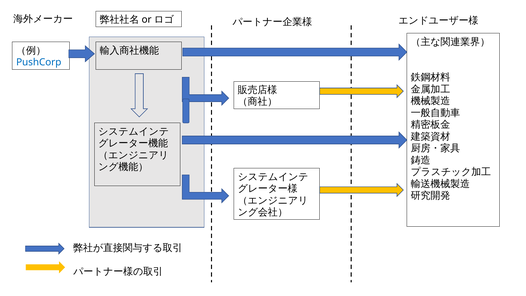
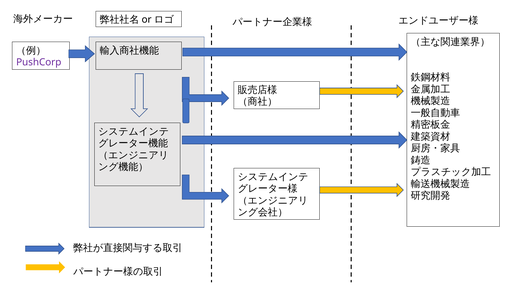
PushCorp colour: blue -> purple
